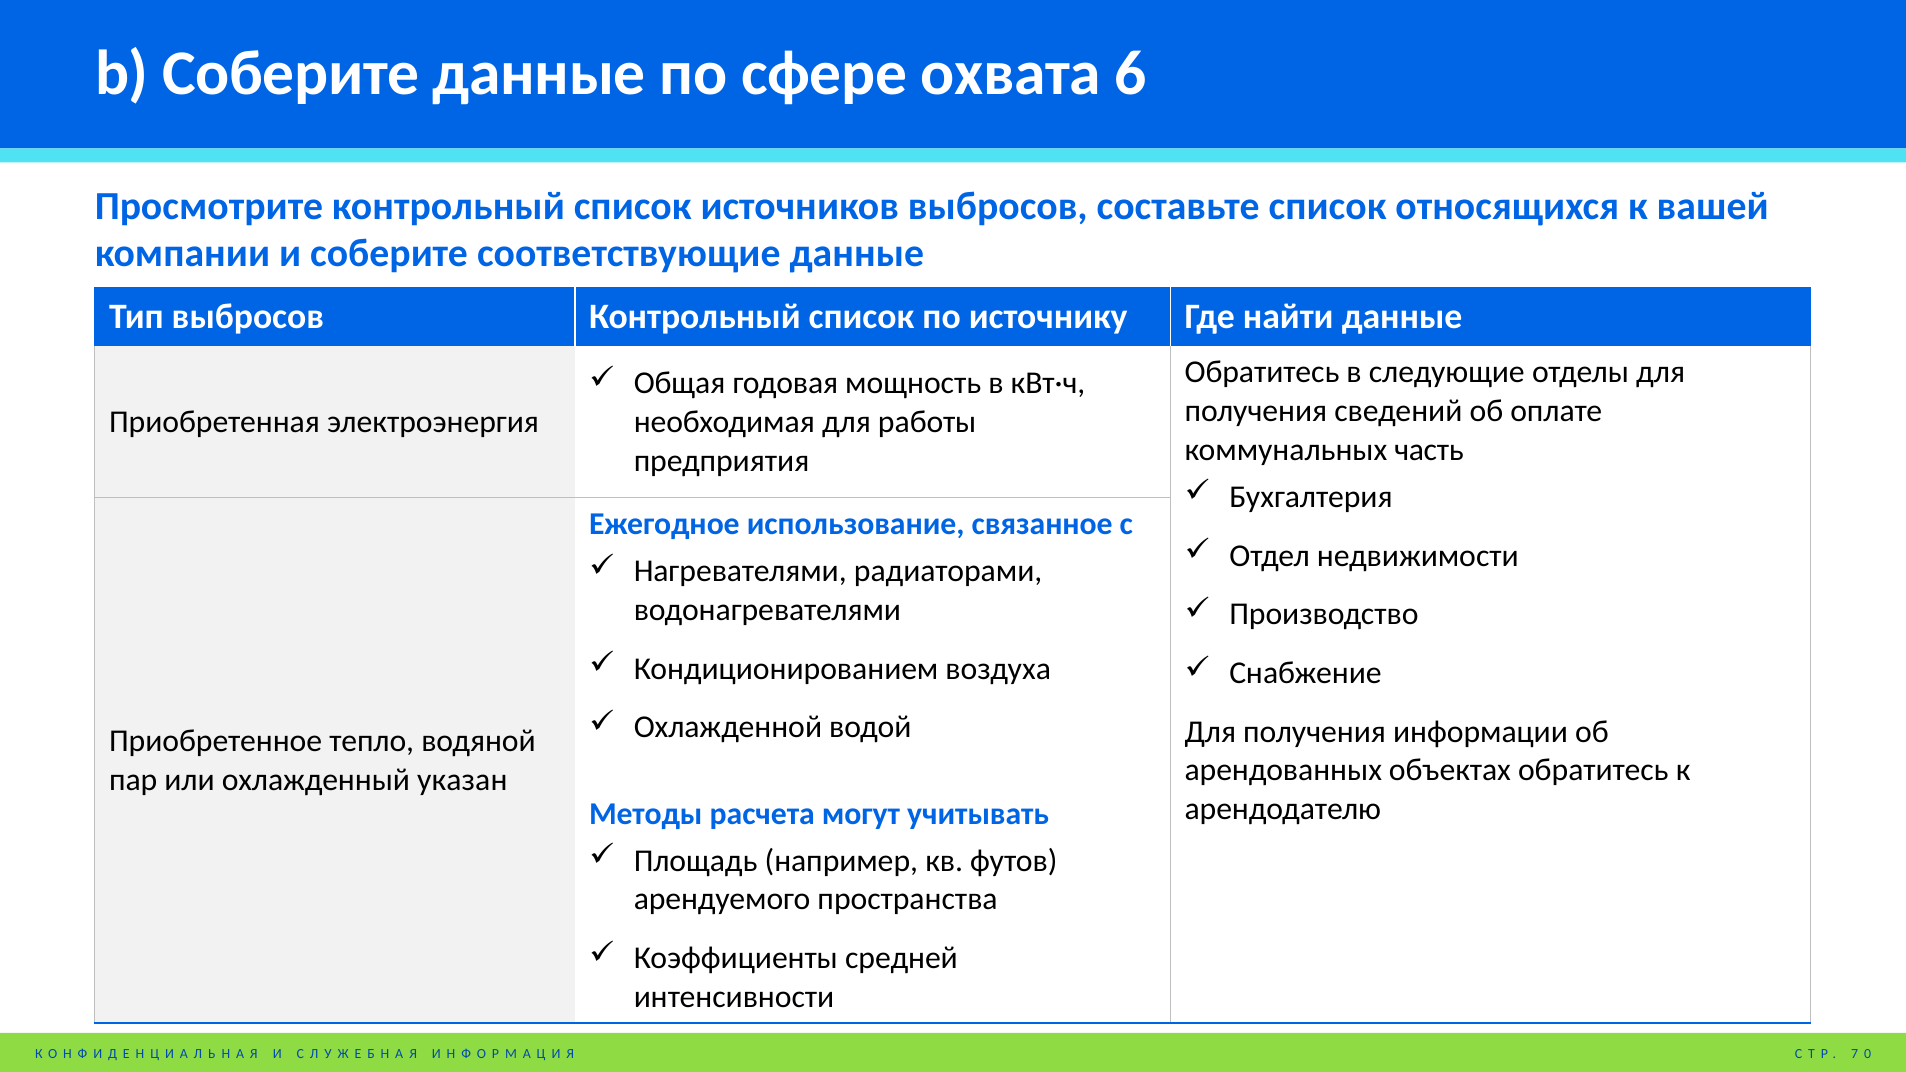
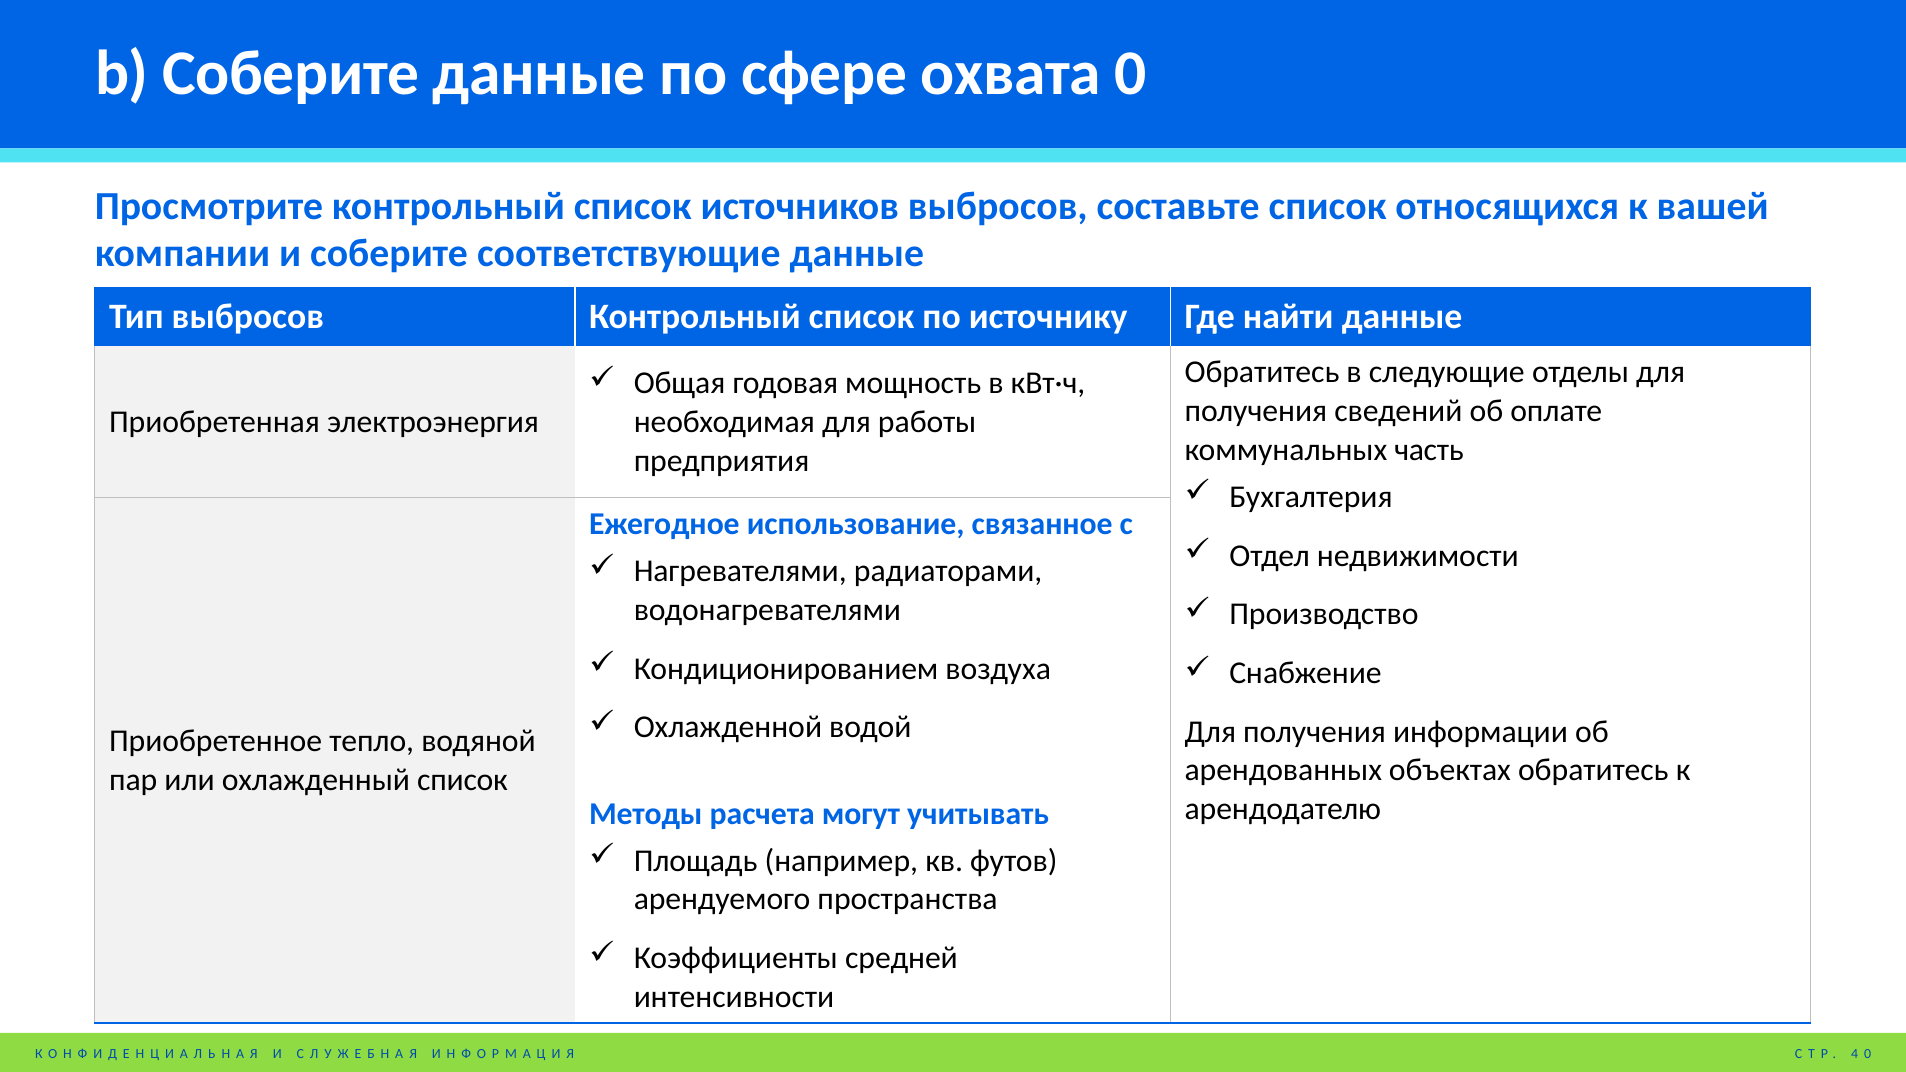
охвата 6: 6 -> 0
охлажденный указан: указан -> список
7: 7 -> 4
